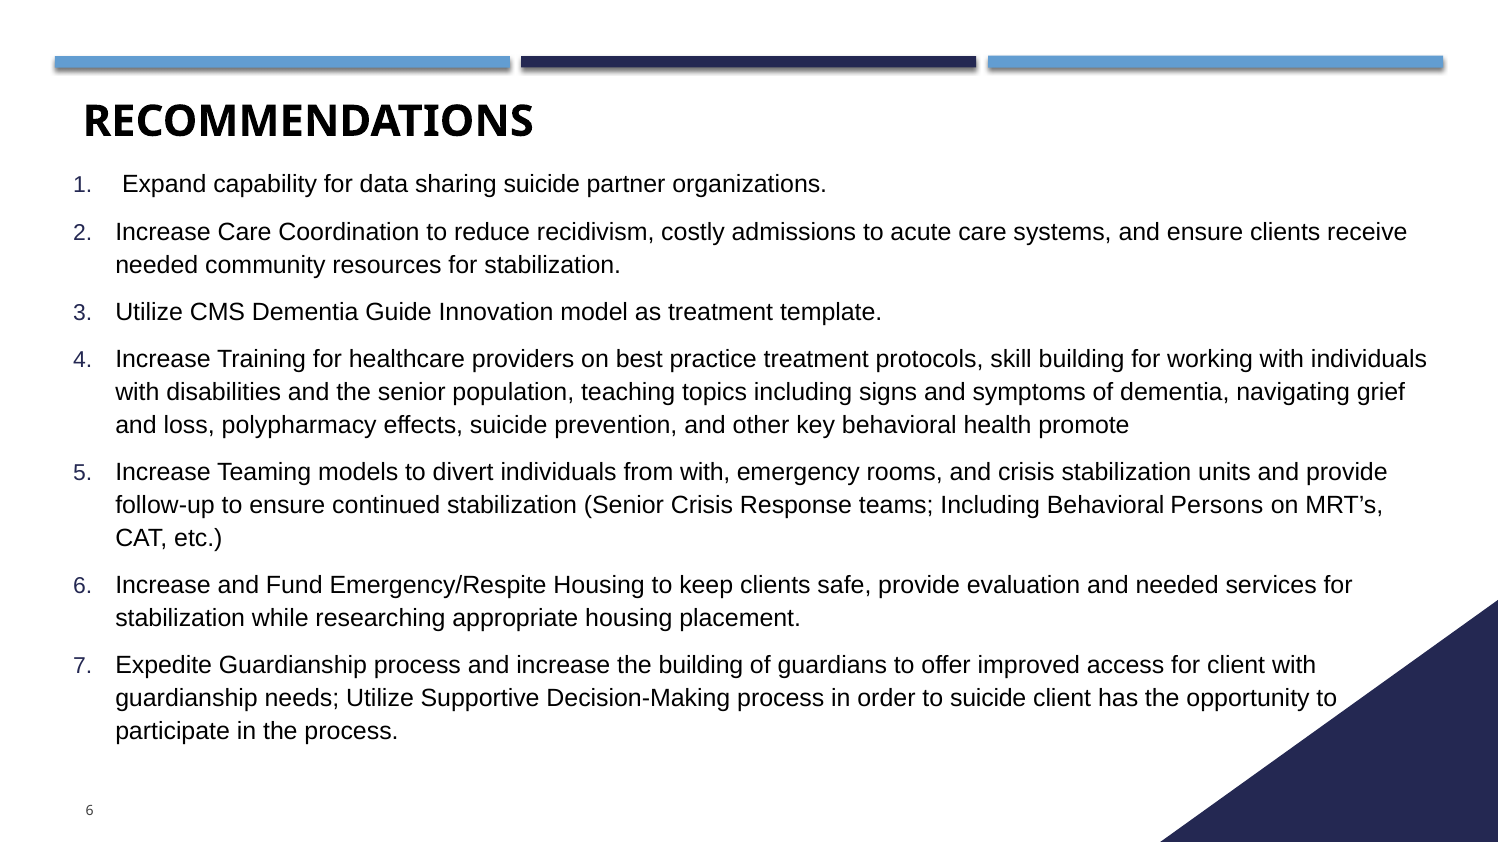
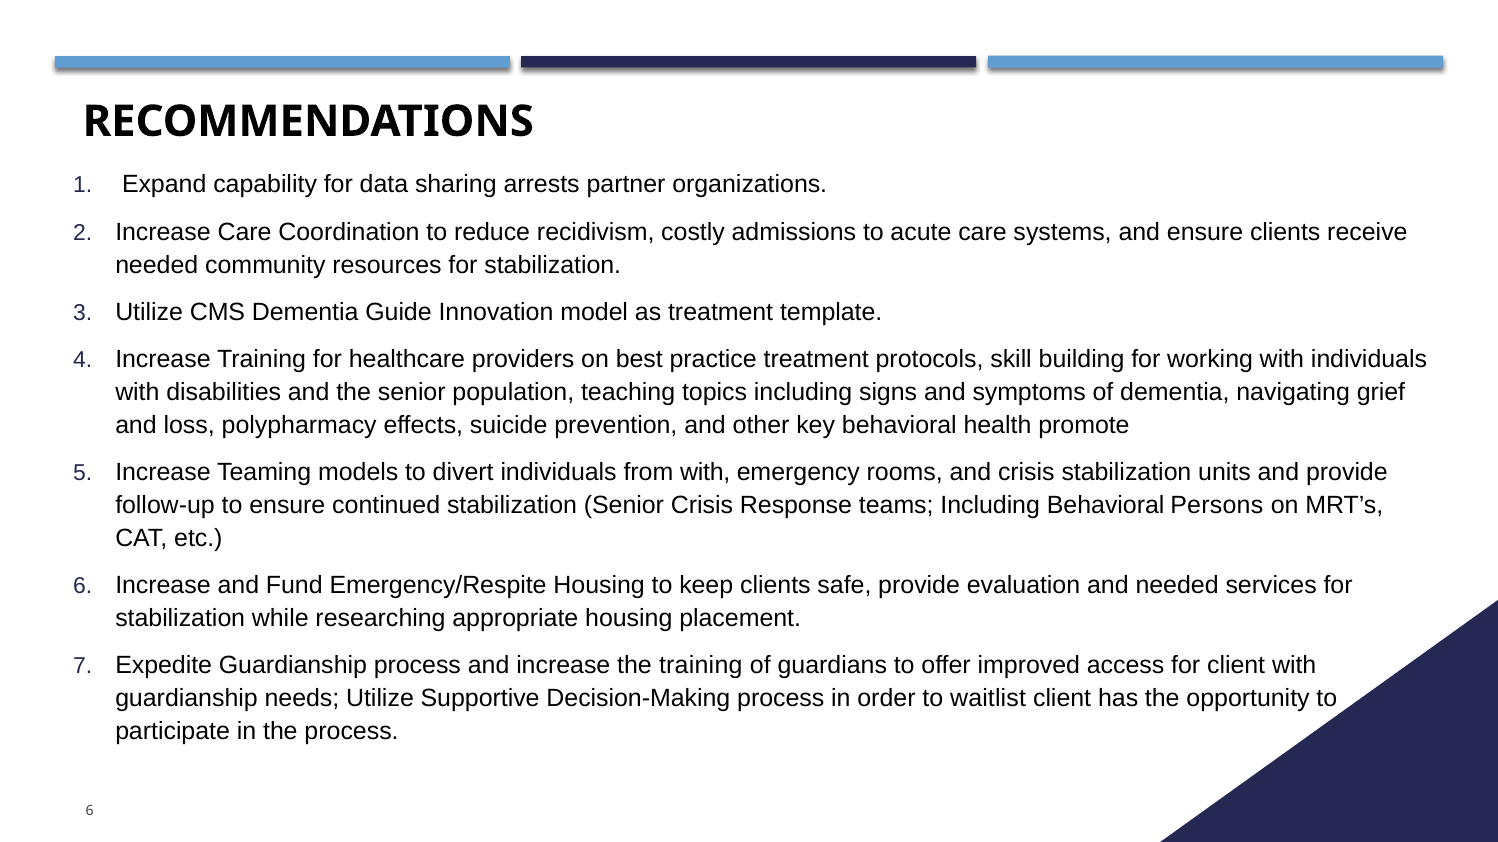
sharing suicide: suicide -> arrests
the building: building -> training
to suicide: suicide -> waitlist
